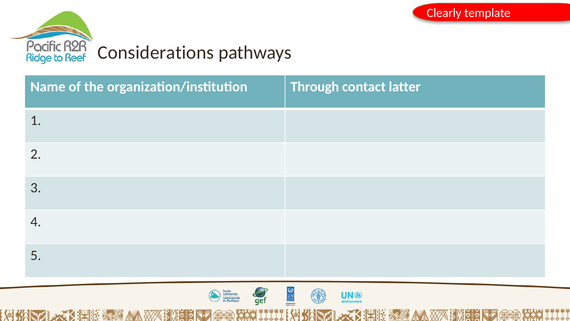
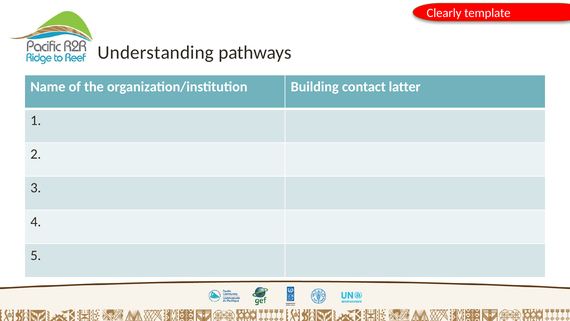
Considerations: Considerations -> Understanding
Through: Through -> Building
